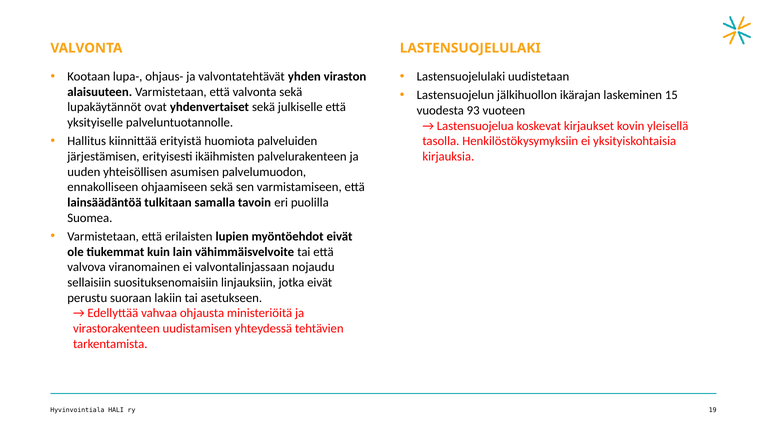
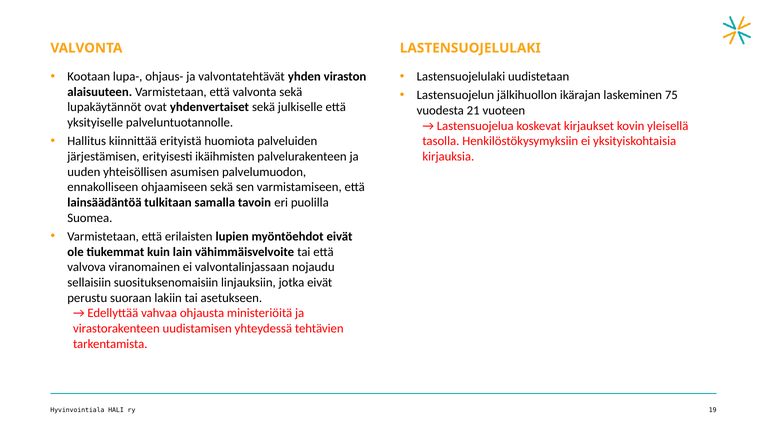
15: 15 -> 75
93: 93 -> 21
